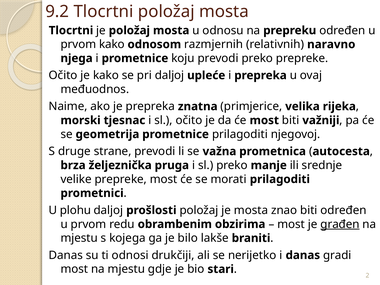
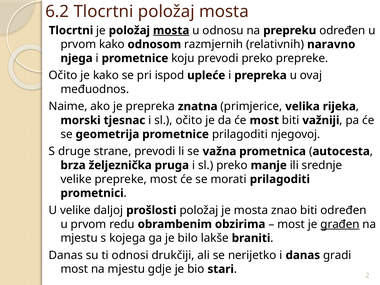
9.2: 9.2 -> 6.2
mosta at (171, 30) underline: none -> present
pri daljoj: daljoj -> ispod
U plohu: plohu -> velike
